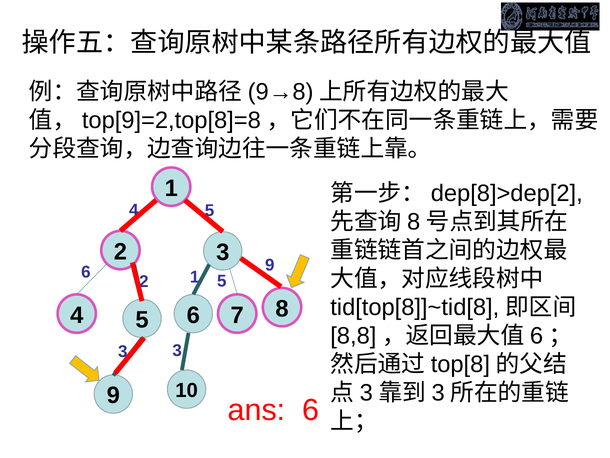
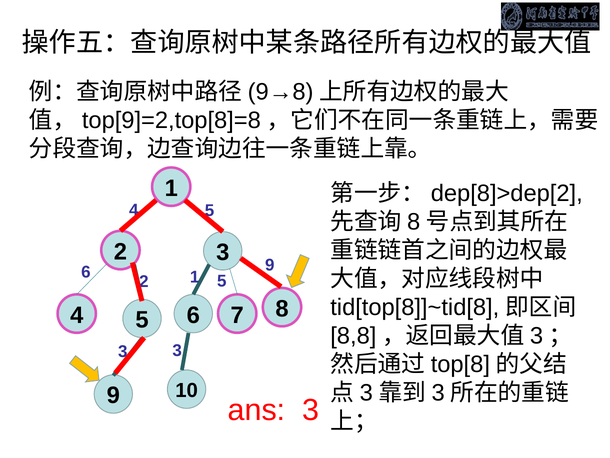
6 at (537, 335): 6 -> 3
ans 6: 6 -> 3
